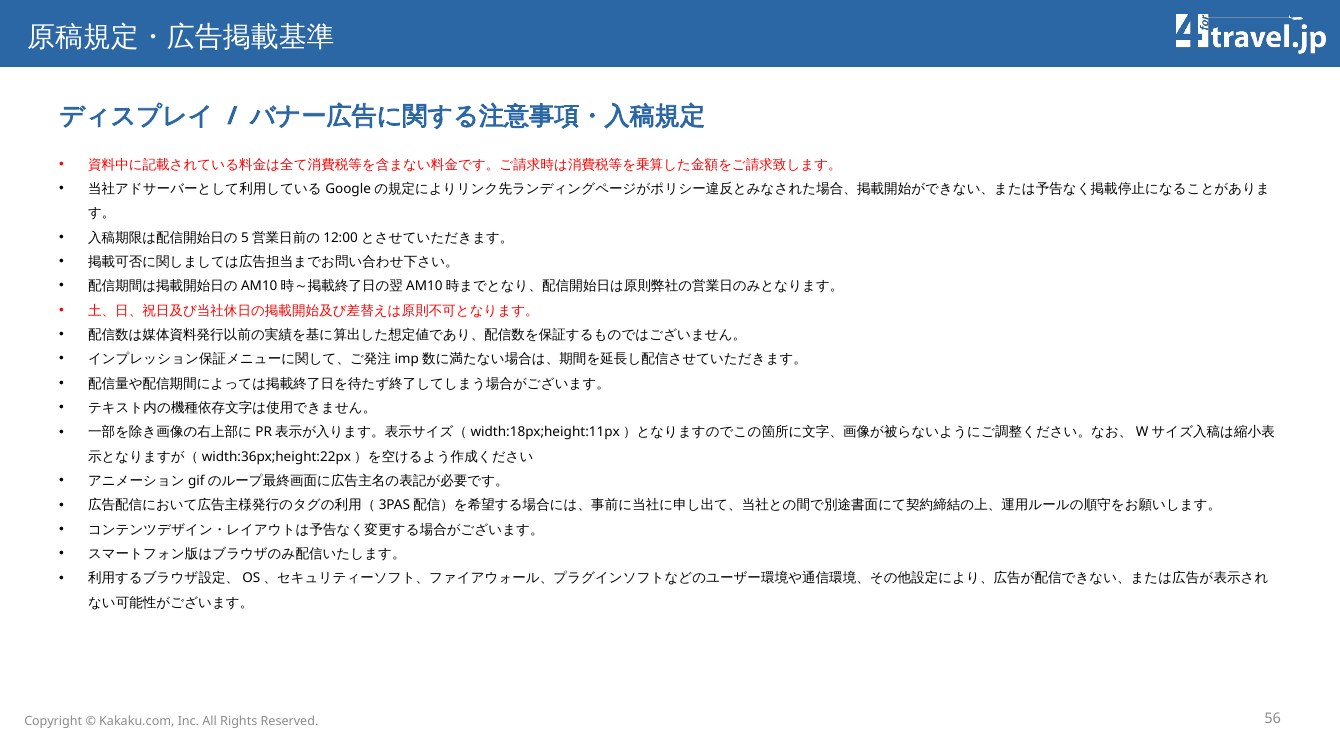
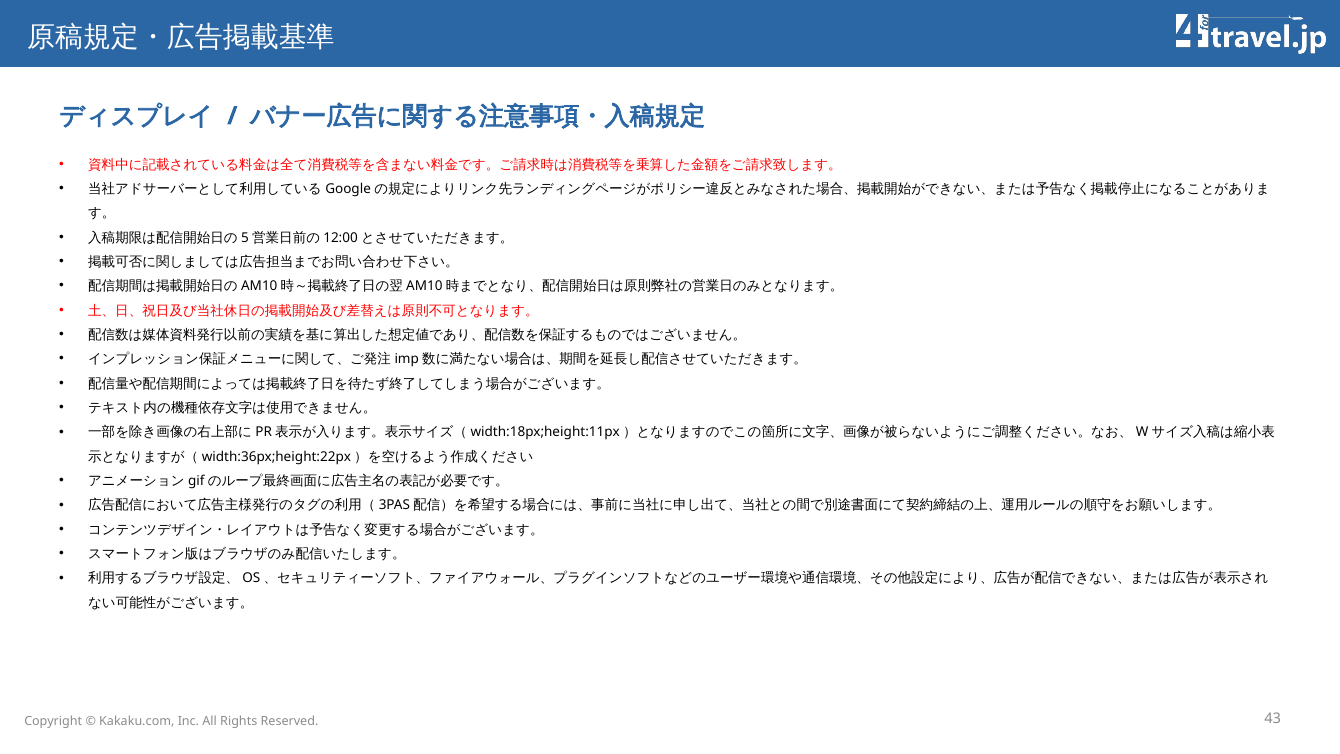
56: 56 -> 43
